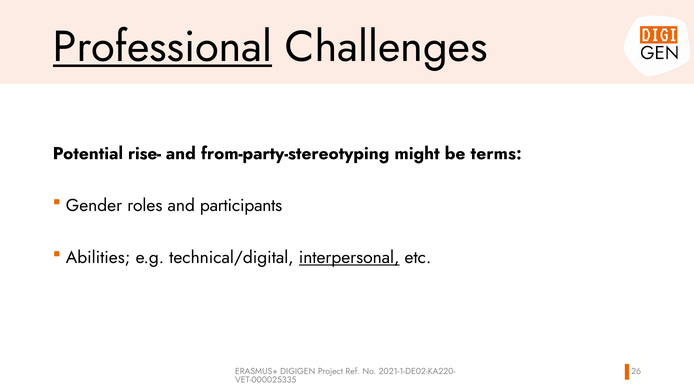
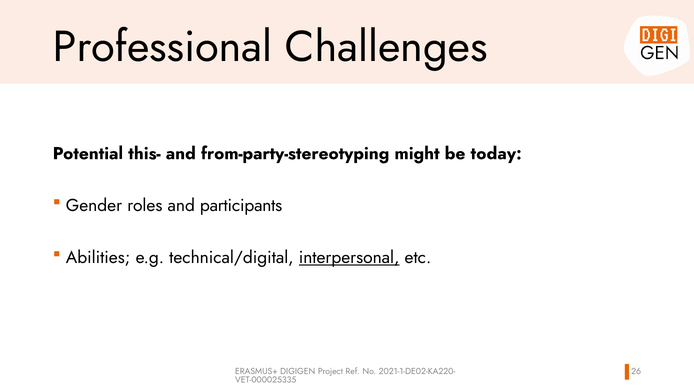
Professional underline: present -> none
rise-: rise- -> this-
terms: terms -> today
